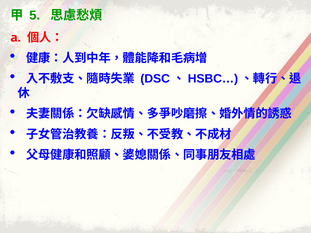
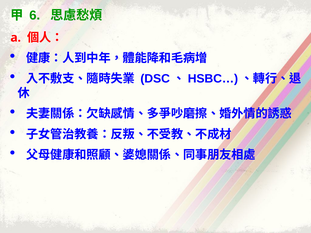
5: 5 -> 6
